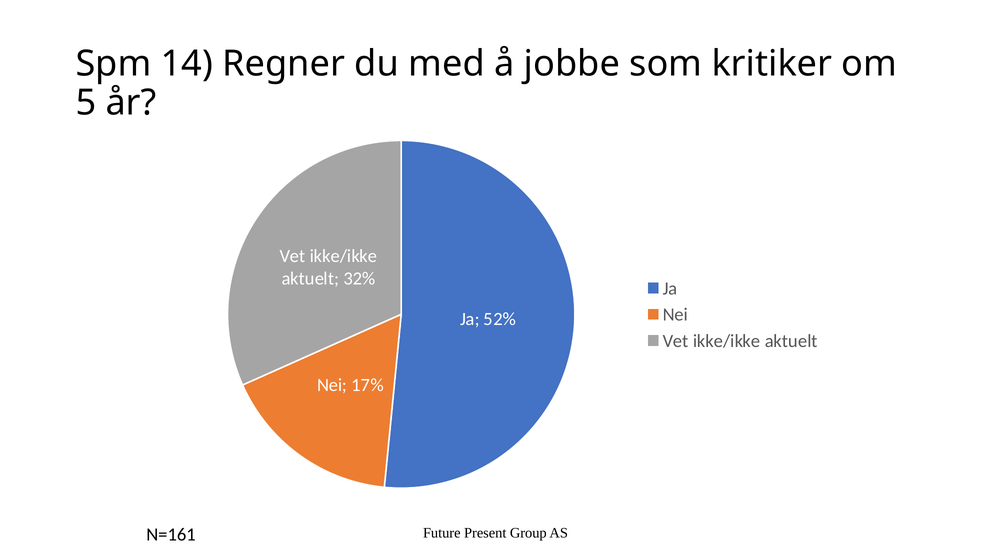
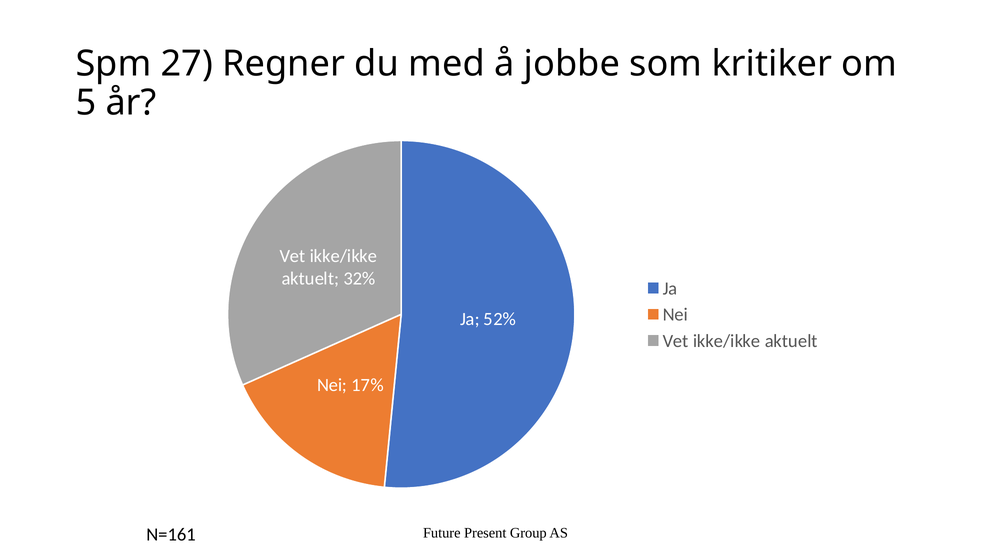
14: 14 -> 27
